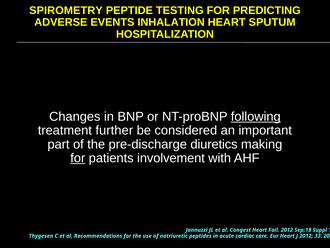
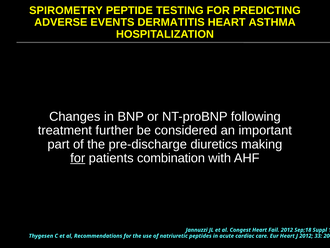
INHALATION: INHALATION -> DERMATITIS
SPUTUM: SPUTUM -> ASTHMA
following underline: present -> none
involvement: involvement -> combination
